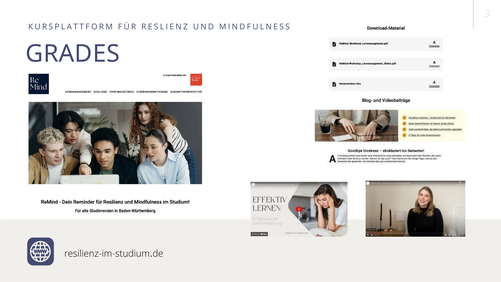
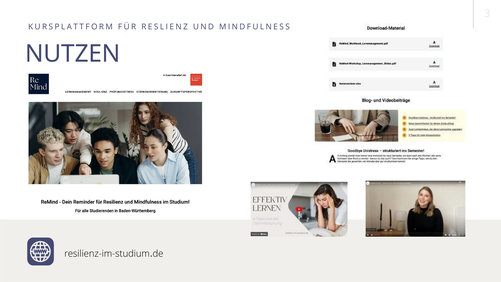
GRADES: GRADES -> NUTZEN
